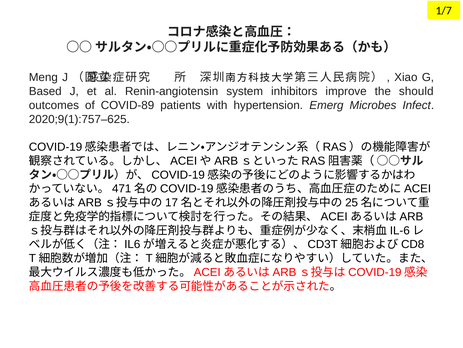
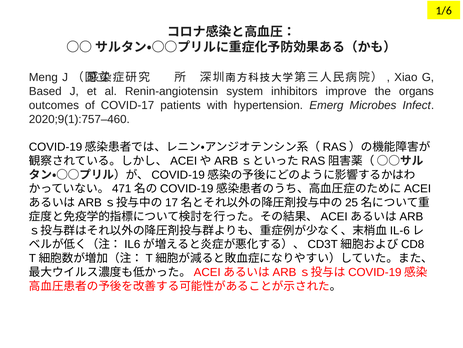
1/7: 1/7 -> 1/6
should: should -> organs
COVID-89: COVID-89 -> COVID-17
2020;9(1):757–625: 2020;9(1):757–625 -> 2020;9(1):757–460
